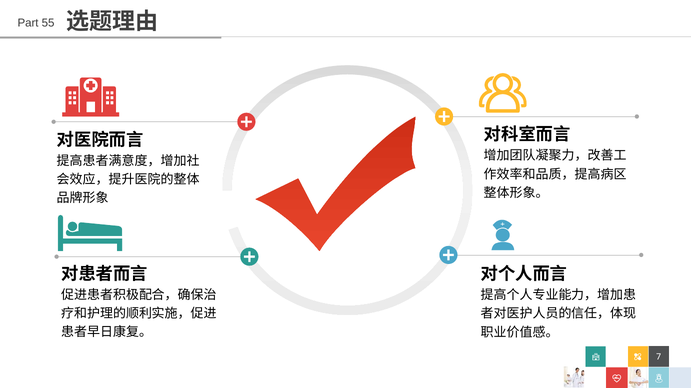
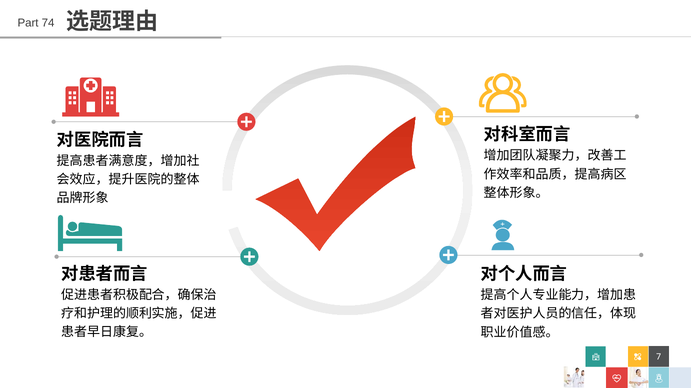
55: 55 -> 74
